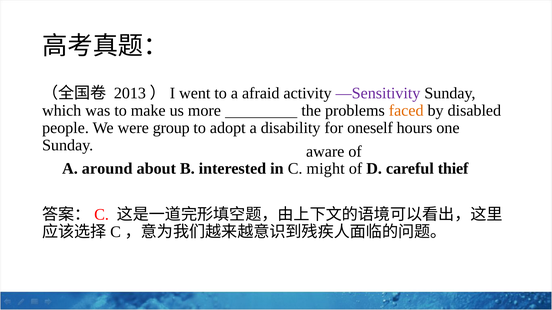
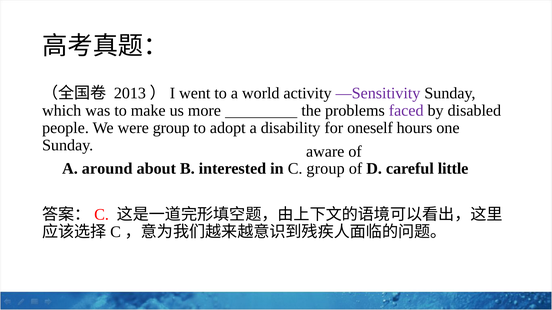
afraid: afraid -> world
faced colour: orange -> purple
C might: might -> group
thief: thief -> little
